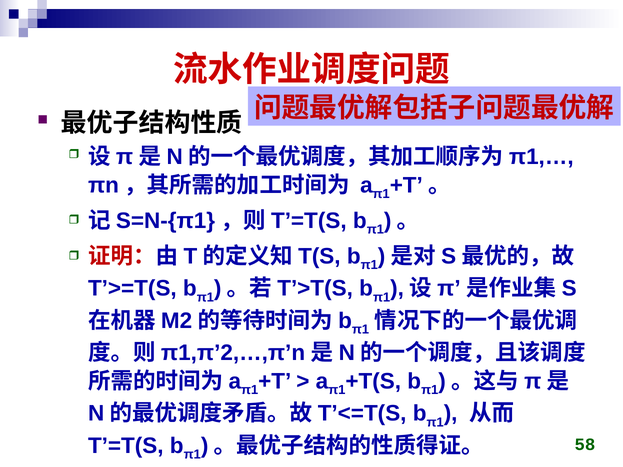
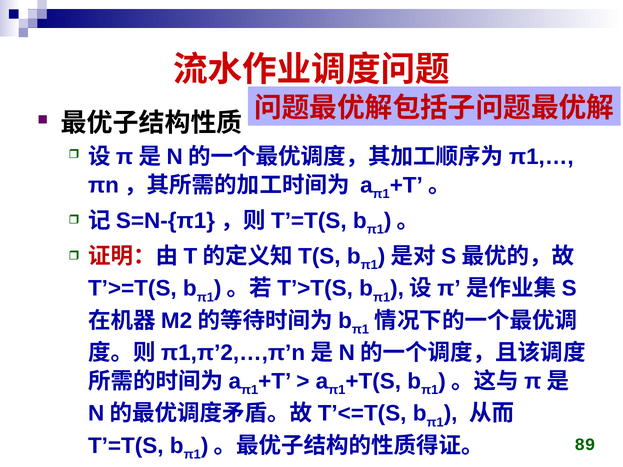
58: 58 -> 89
